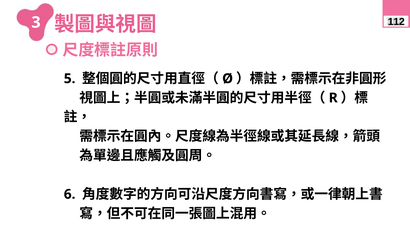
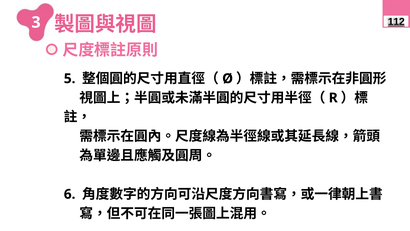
112 underline: none -> present
